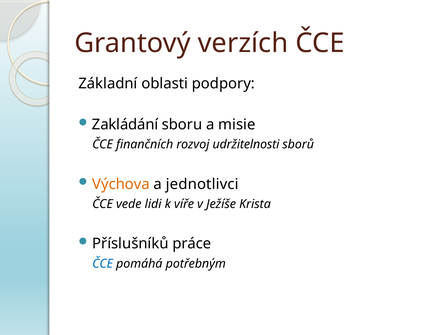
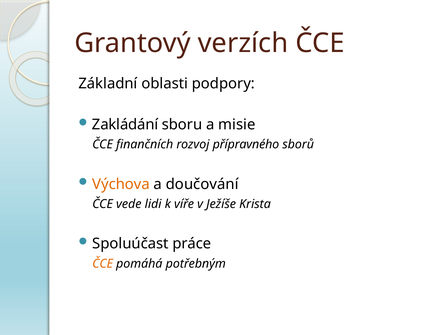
udržitelnosti: udržitelnosti -> přípravného
jednotlivci: jednotlivci -> doučování
Příslušníků: Příslušníků -> Spoluúčast
ČCE at (103, 263) colour: blue -> orange
